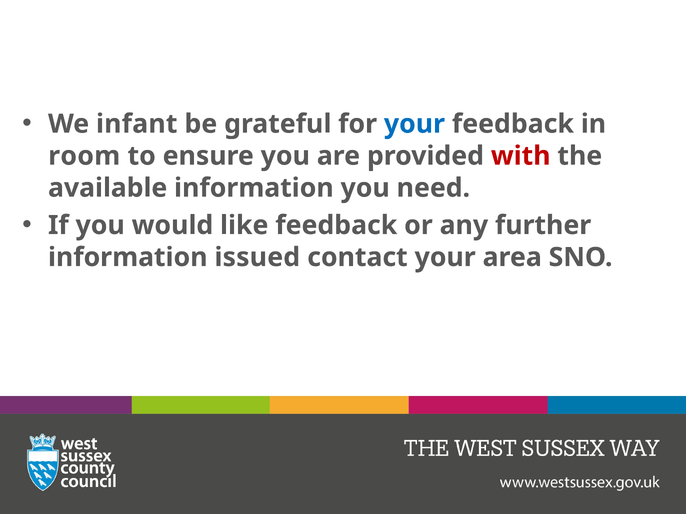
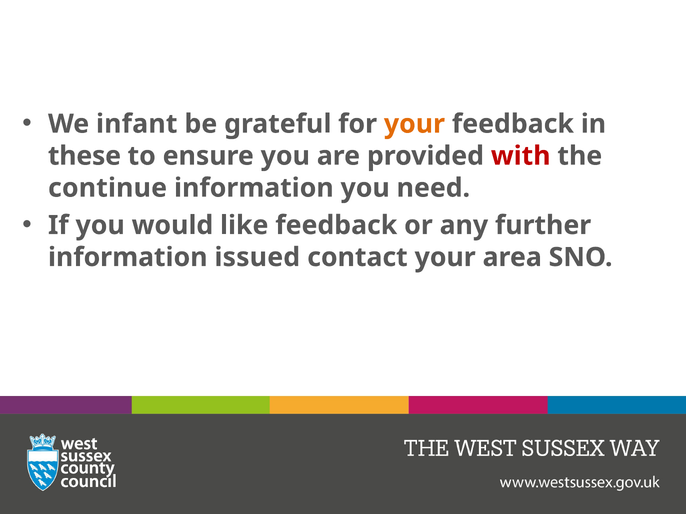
your at (414, 124) colour: blue -> orange
room: room -> these
available: available -> continue
